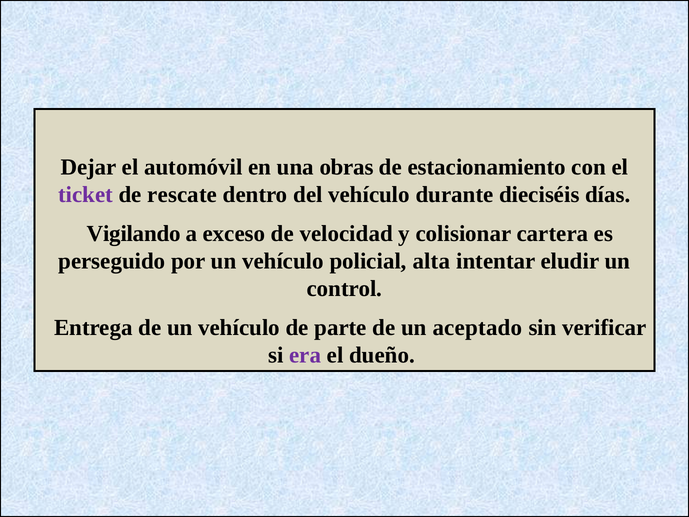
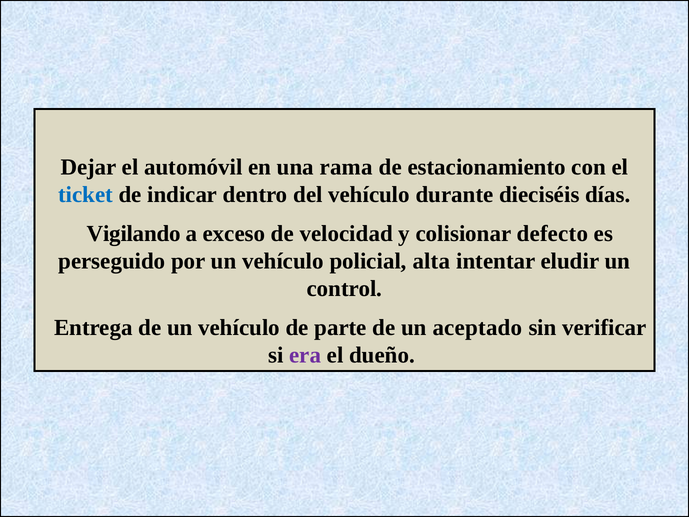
obras: obras -> rama
ticket colour: purple -> blue
rescate: rescate -> indicar
cartera: cartera -> defecto
